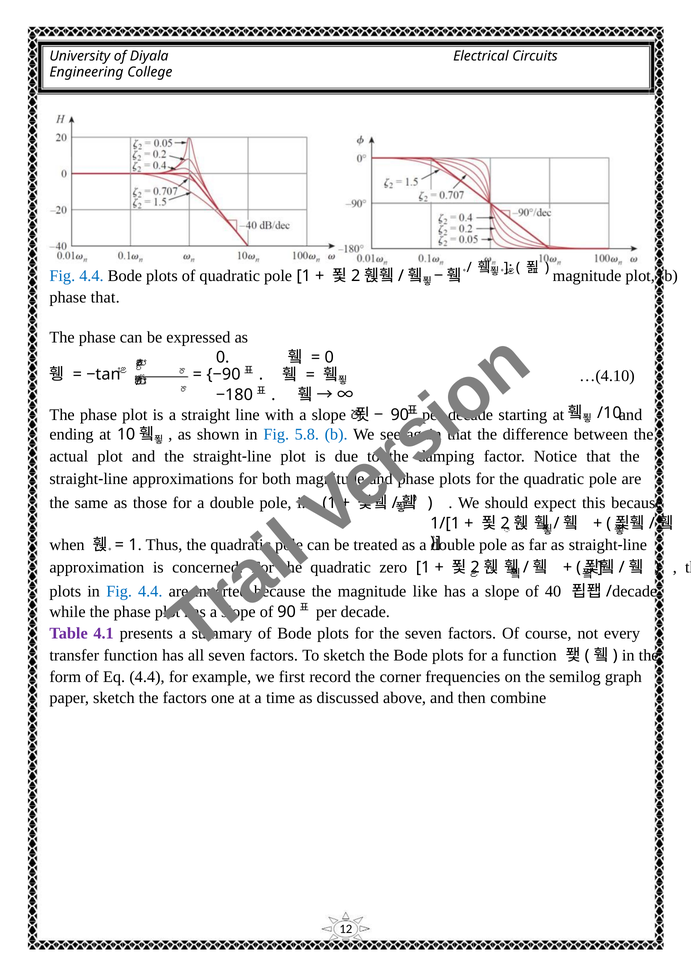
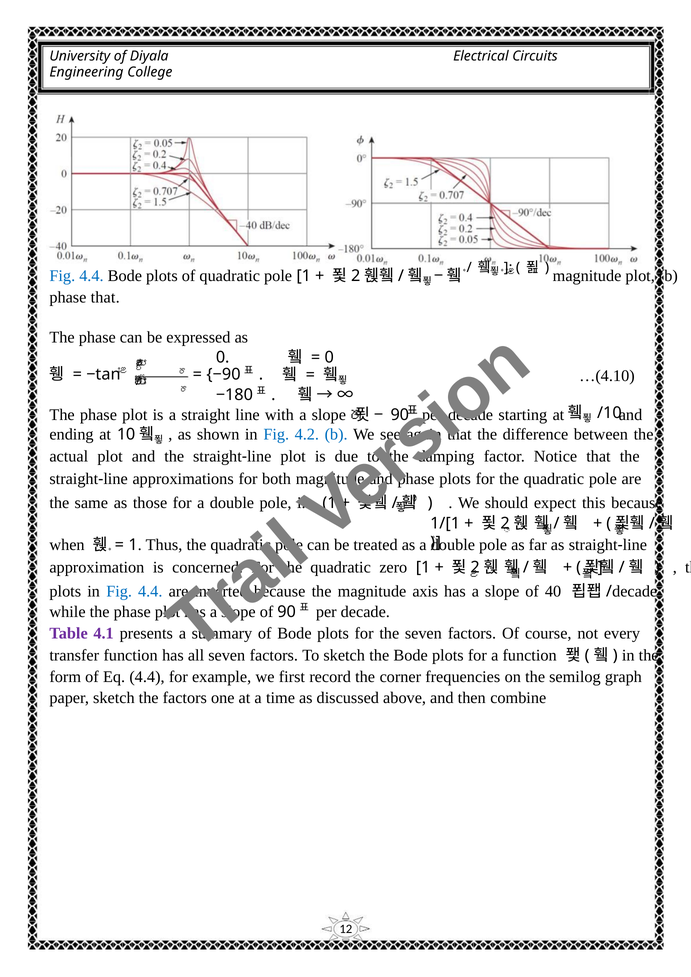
5.8: 5.8 -> 4.2
like: like -> axis
